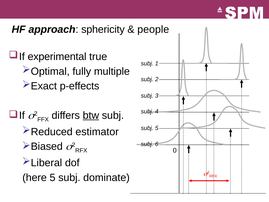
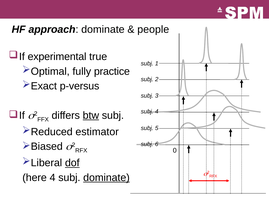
approach sphericity: sphericity -> dominate
multiple: multiple -> practice
p-effects: p-effects -> p-versus
dof underline: none -> present
here 5: 5 -> 4
dominate at (106, 177) underline: none -> present
